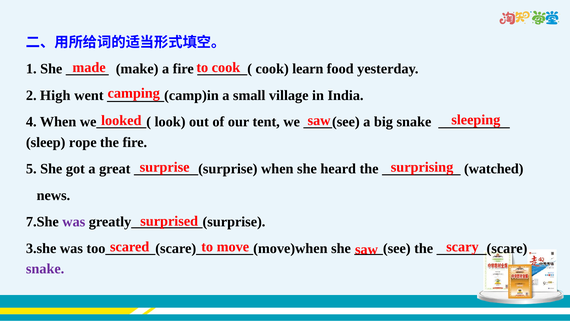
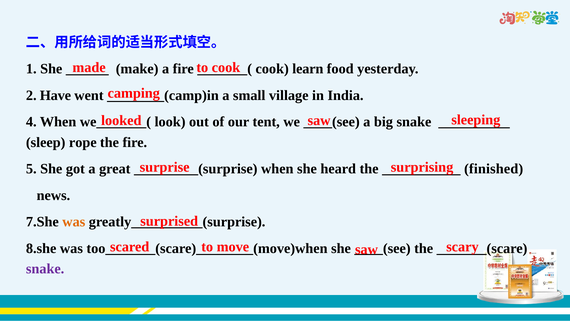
High: High -> Have
watched: watched -> finished
was at (74, 222) colour: purple -> orange
3.she: 3.she -> 8.she
